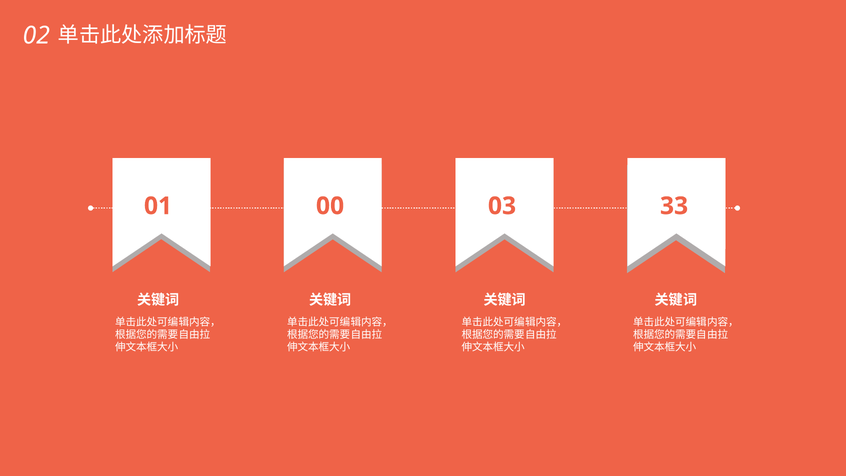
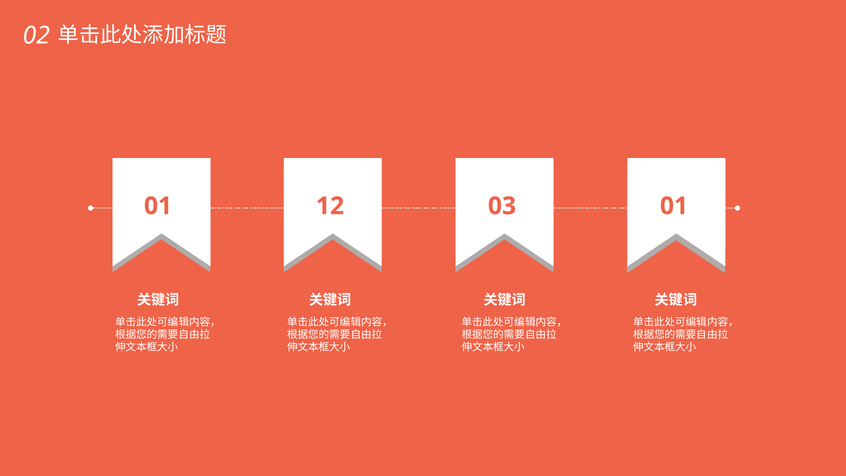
00: 00 -> 12
03 33: 33 -> 01
